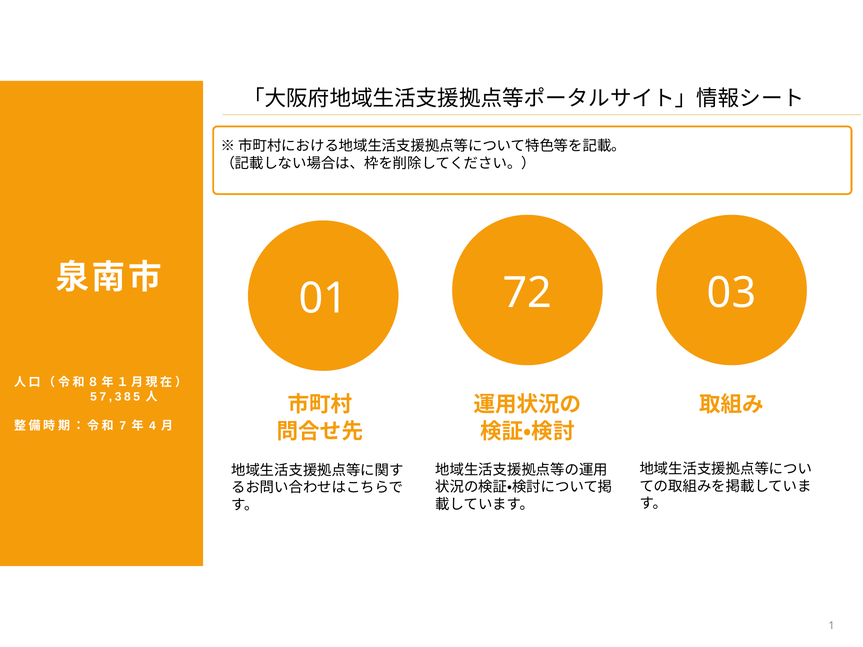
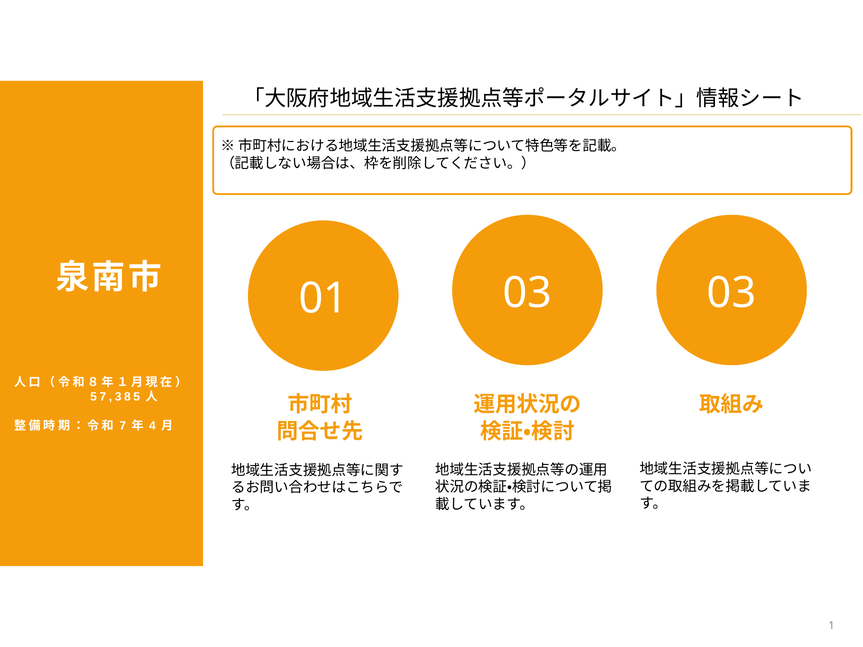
72 at (527, 293): 72 -> 03
